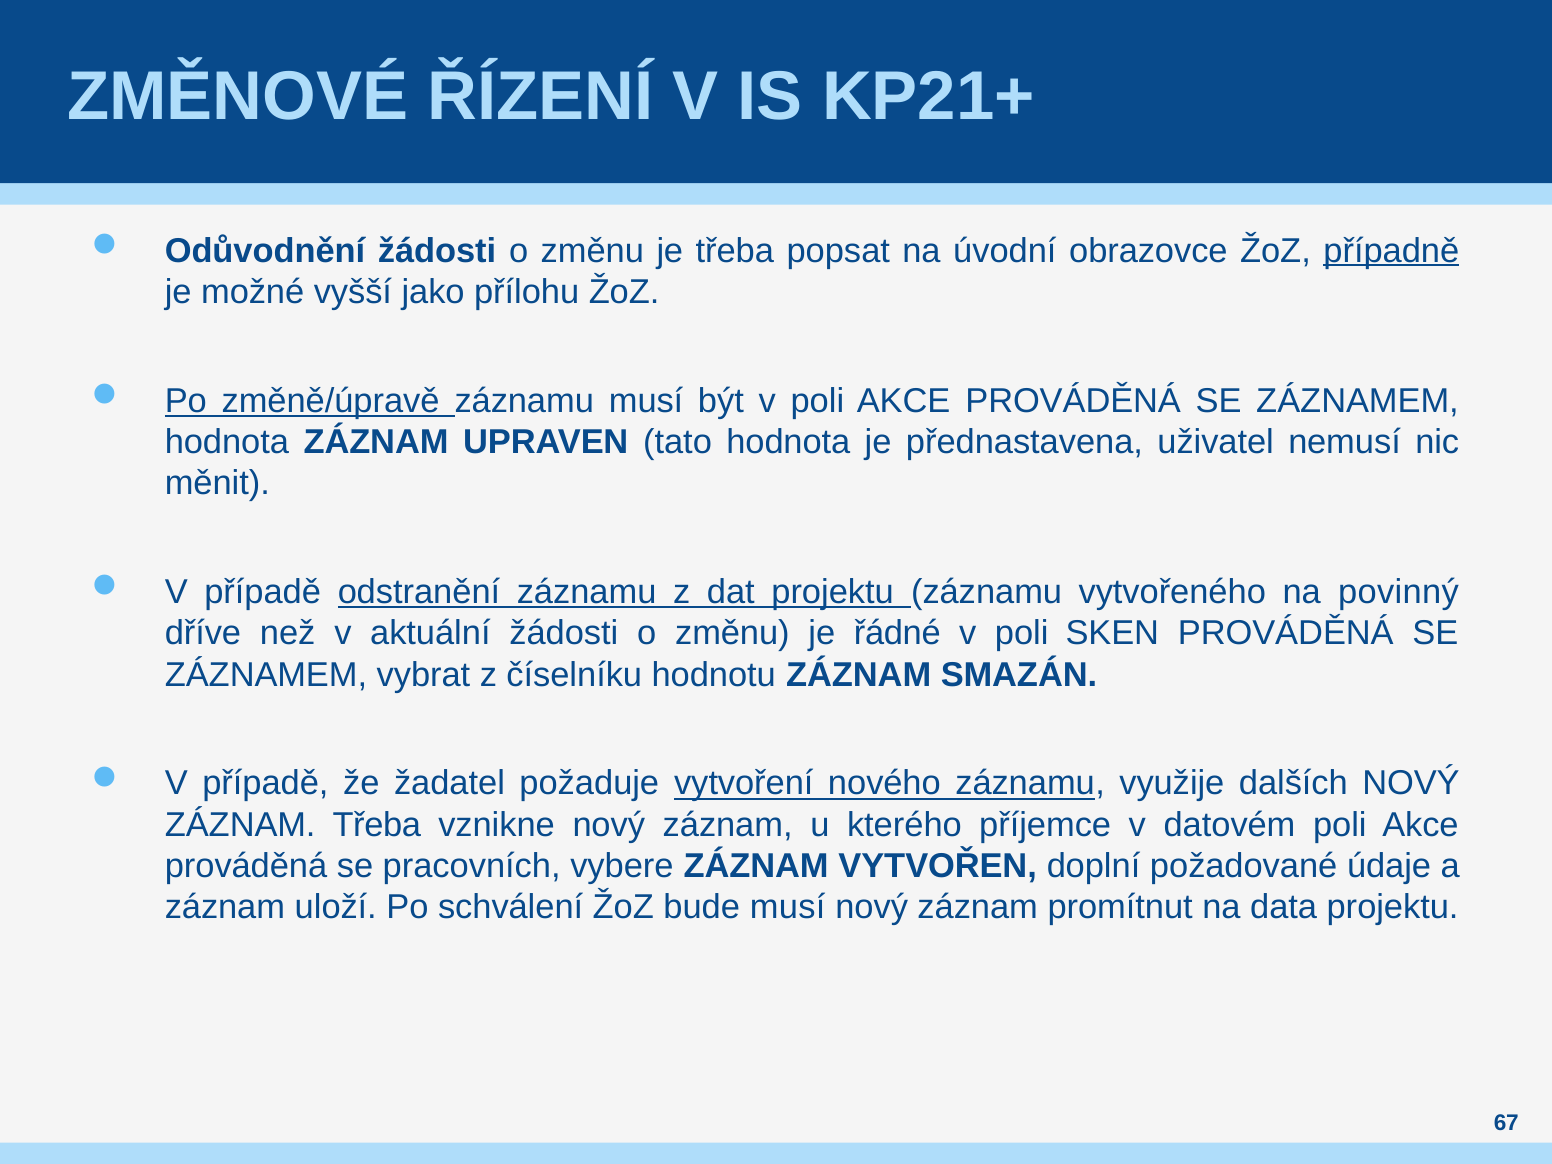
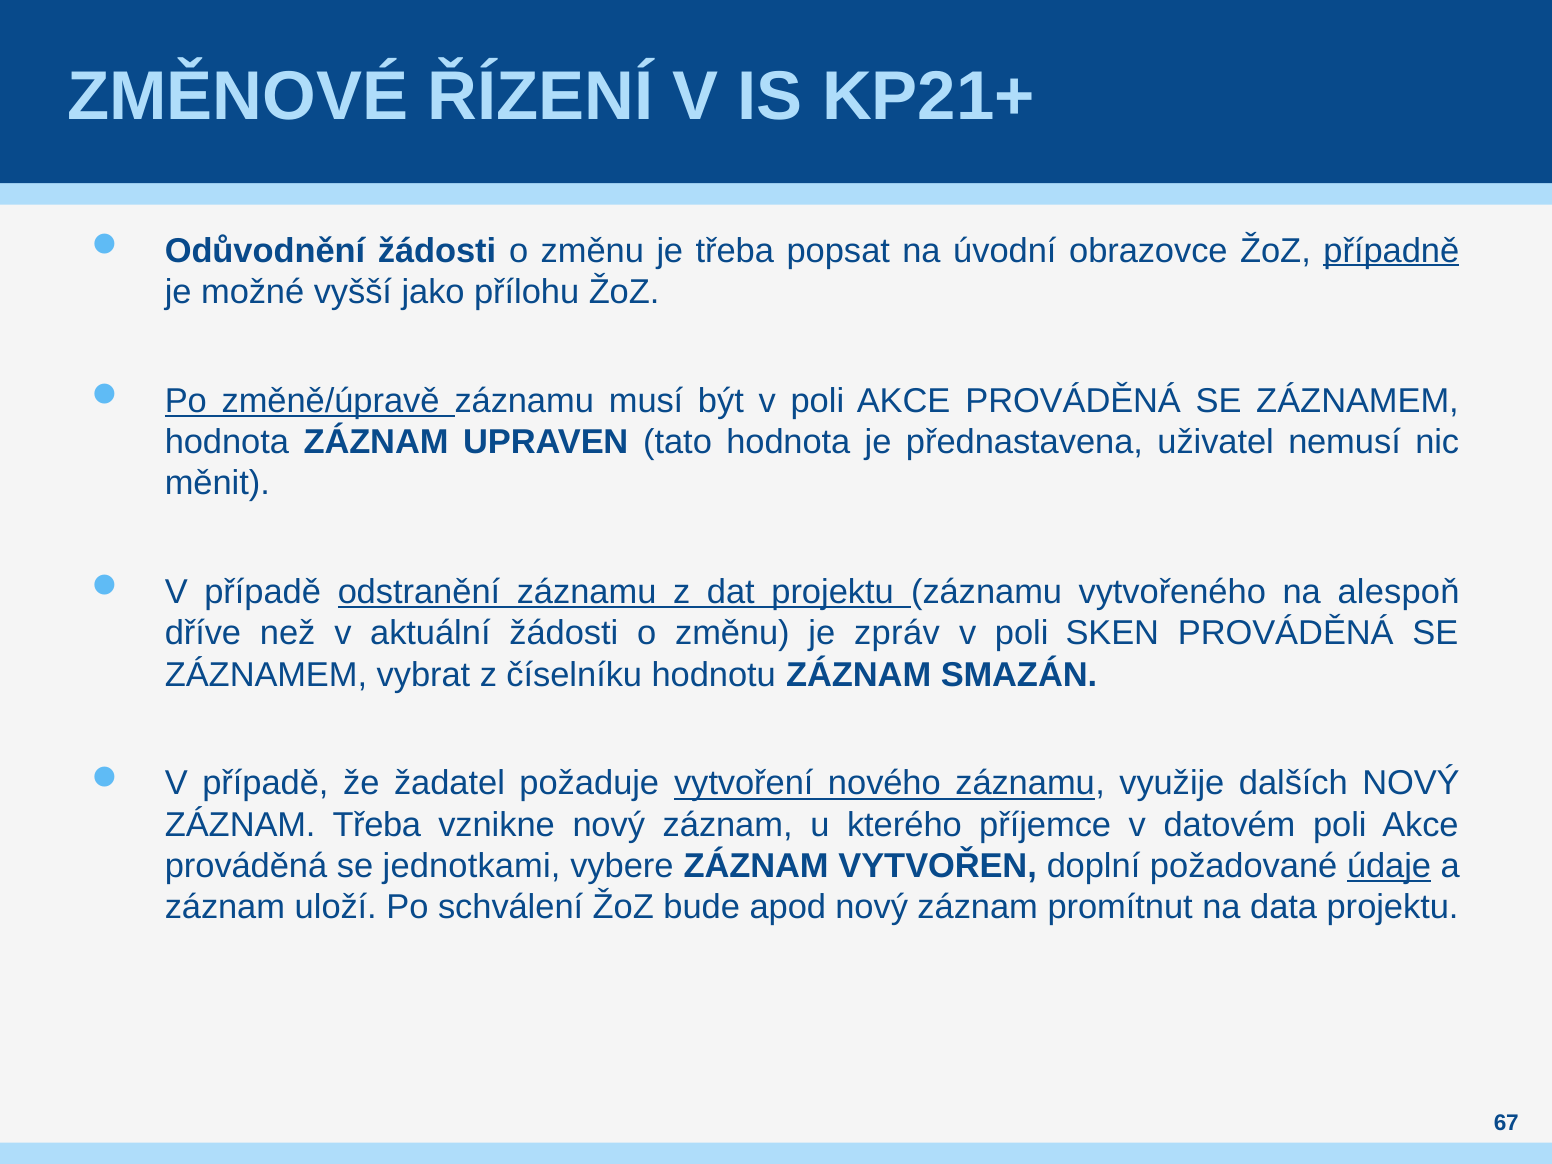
povinný: povinný -> alespoň
řádné: řádné -> zpráv
pracovních: pracovních -> jednotkami
údaje underline: none -> present
bude musí: musí -> apod
